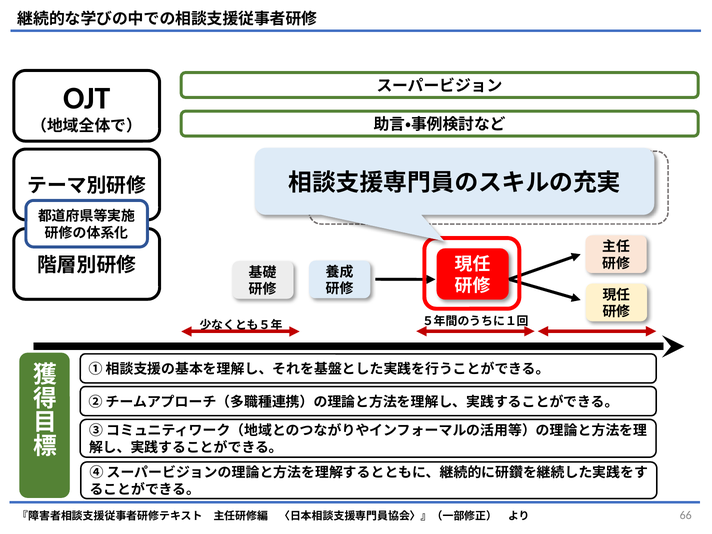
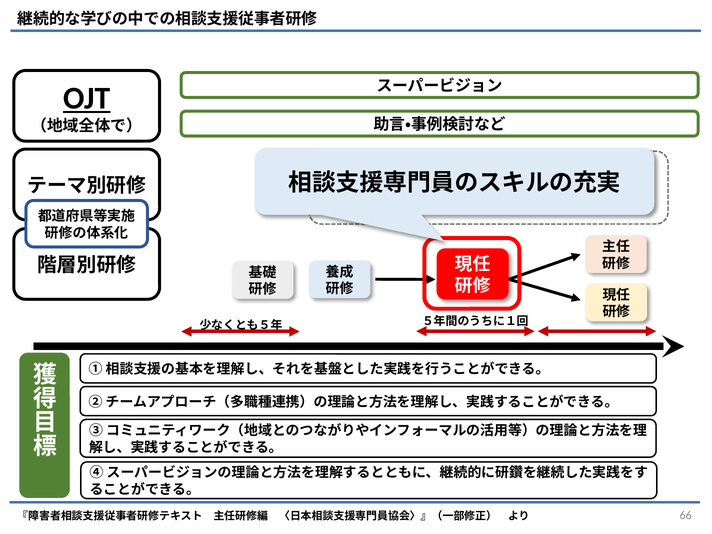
OJT underline: none -> present
